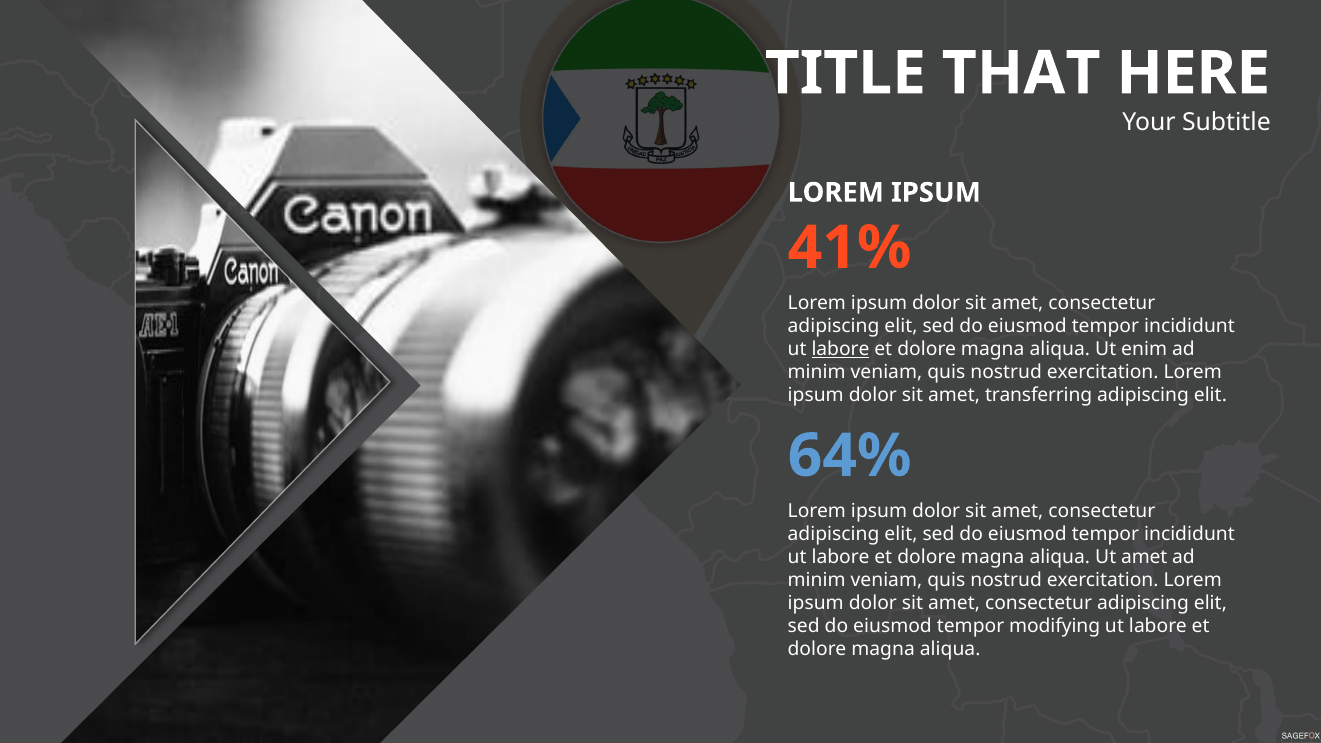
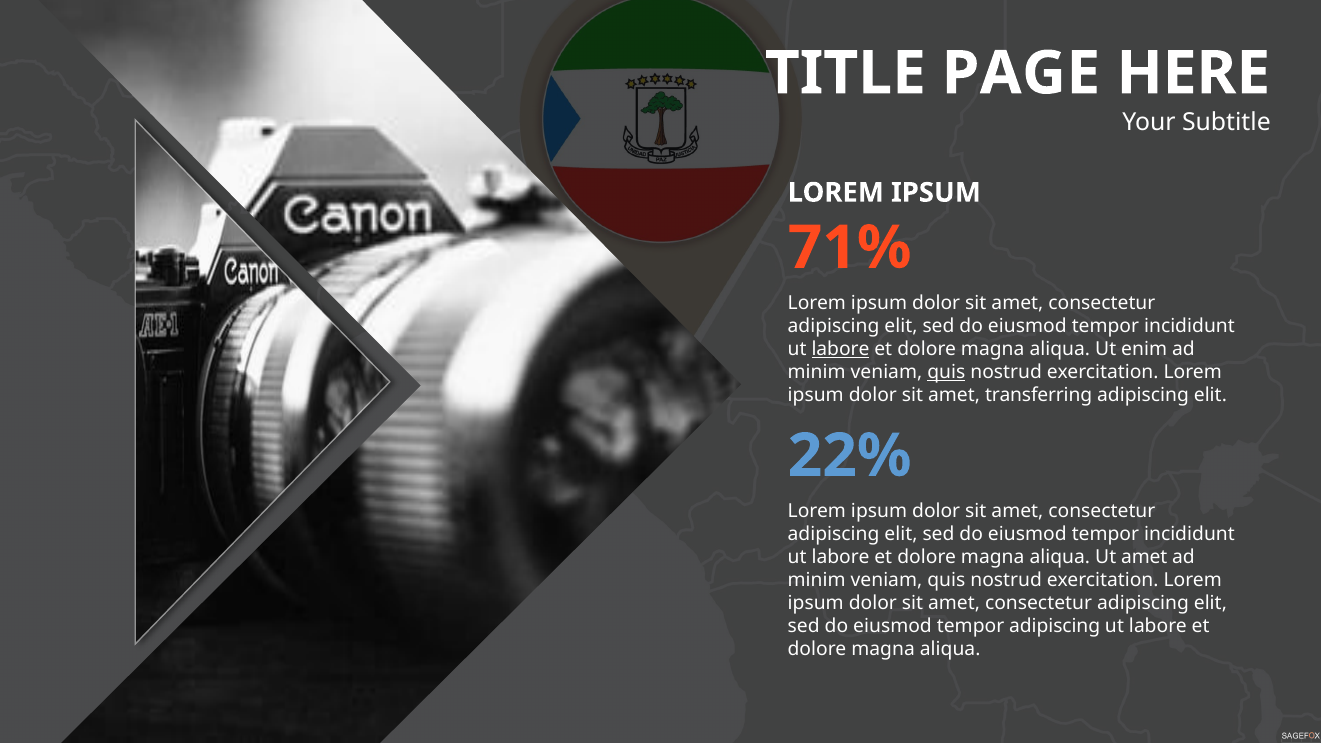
THAT: THAT -> PAGE
41%: 41% -> 71%
quis at (946, 372) underline: none -> present
64%: 64% -> 22%
tempor modifying: modifying -> adipiscing
